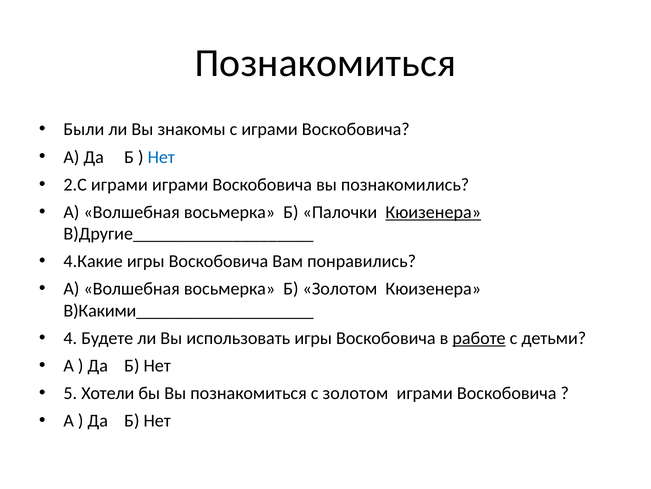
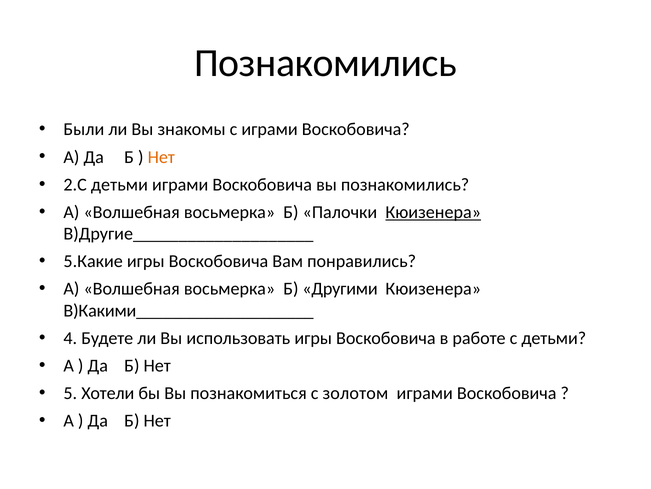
Познакомиться at (325, 63): Познакомиться -> Познакомились
Нет at (161, 157) colour: blue -> orange
2.С играми: играми -> детьми
4.Какие: 4.Какие -> 5.Какие
Б Золотом: Золотом -> Другими
работе underline: present -> none
